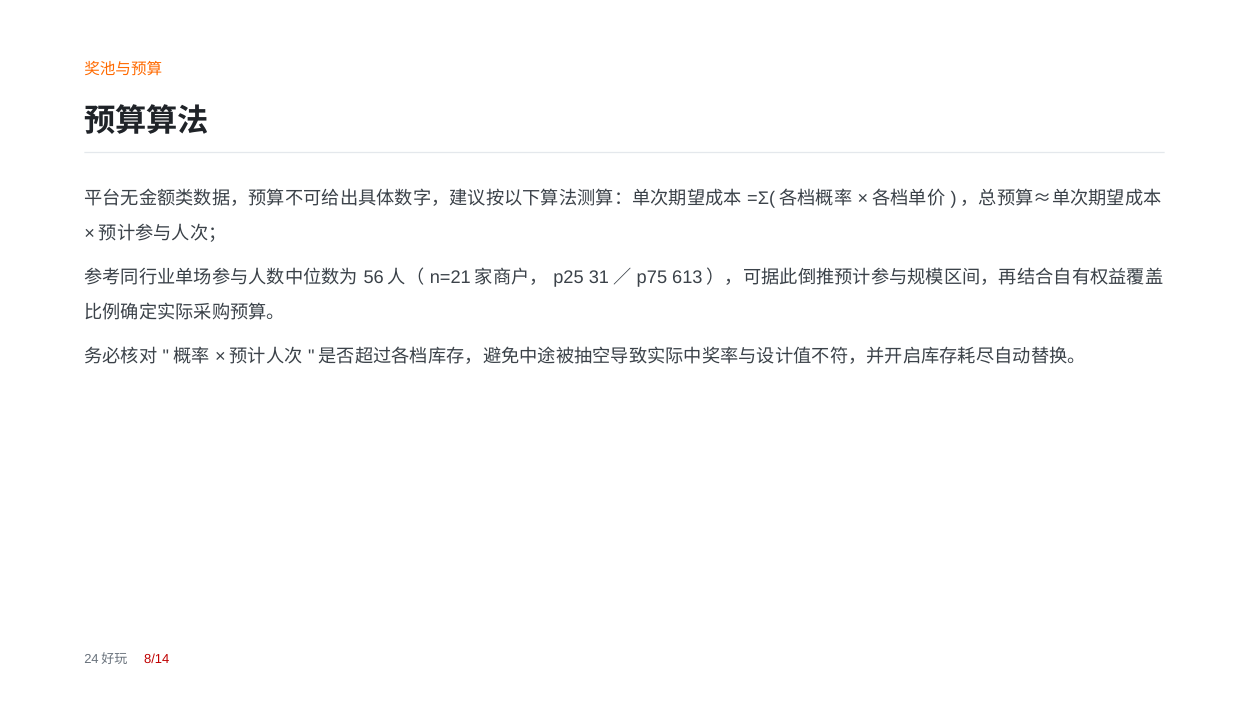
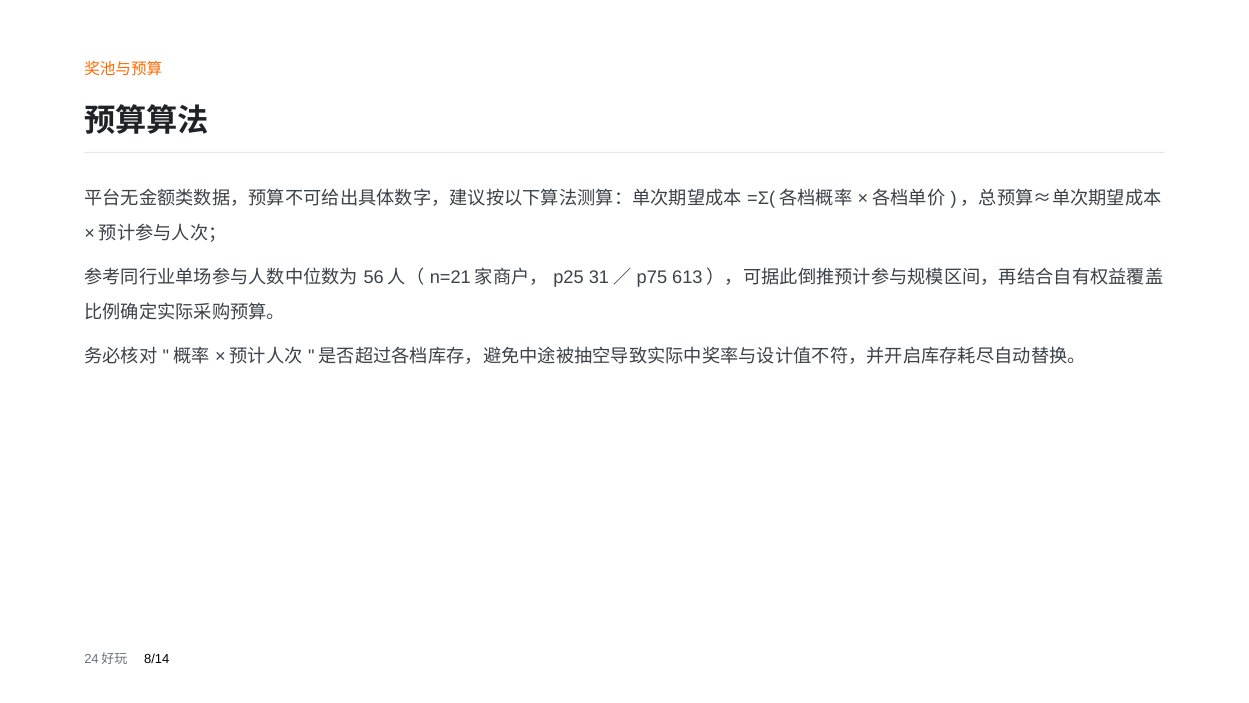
8/14 colour: red -> black
